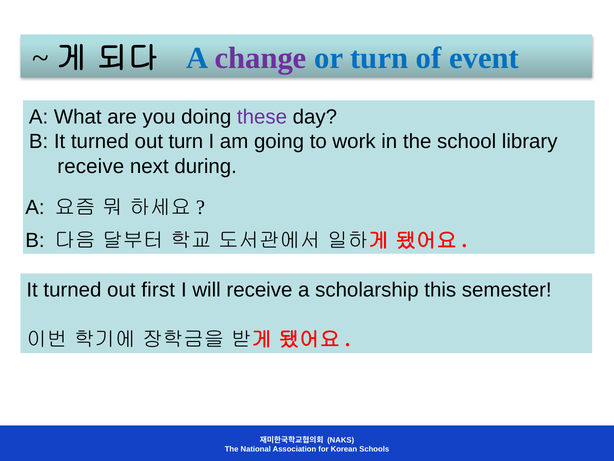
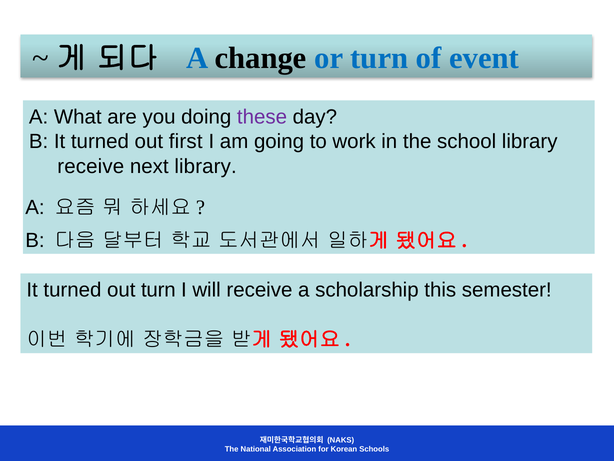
change colour: purple -> black
out turn: turn -> first
next during: during -> library
out first: first -> turn
